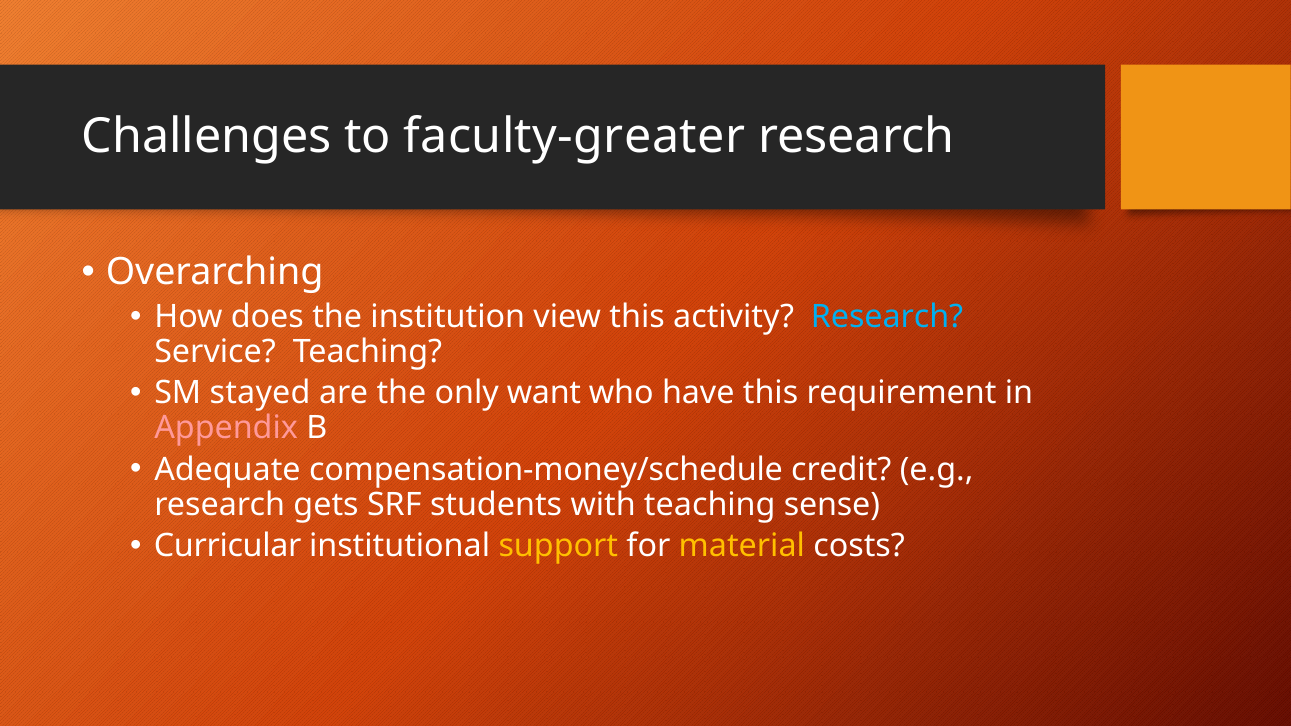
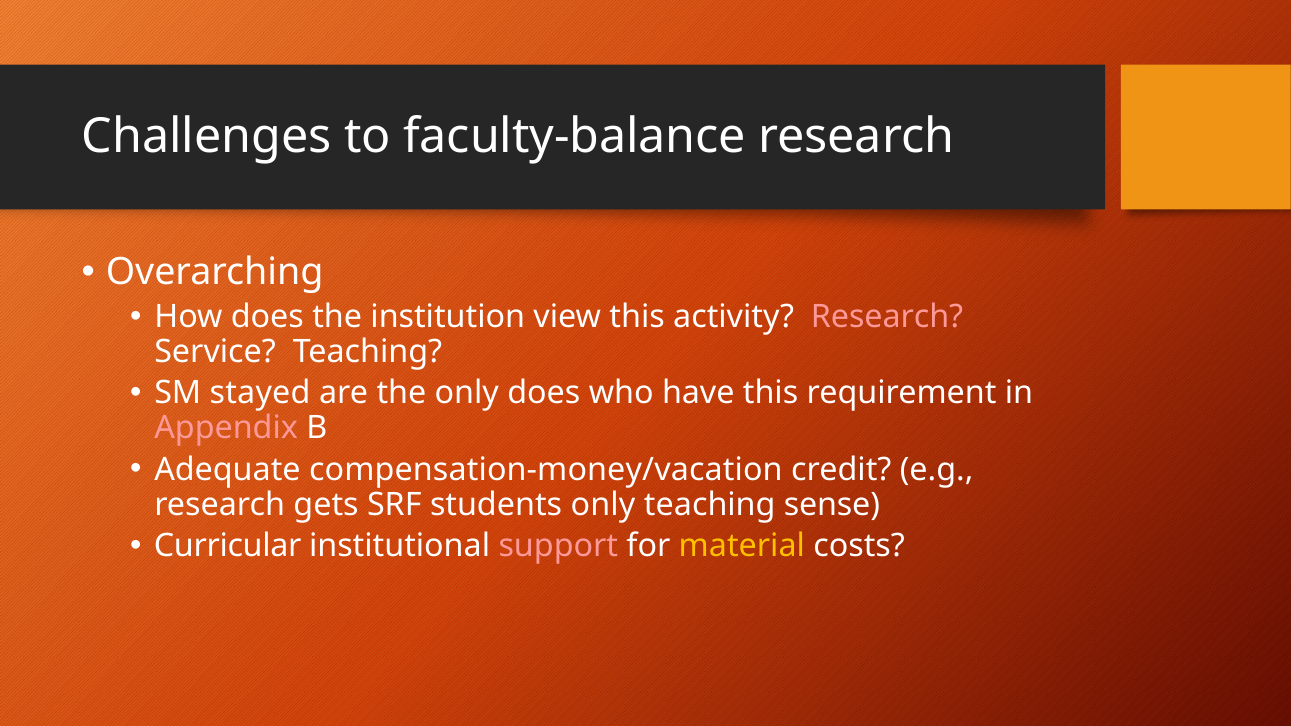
faculty-greater: faculty-greater -> faculty-balance
Research at (887, 317) colour: light blue -> pink
only want: want -> does
compensation-money/schedule: compensation-money/schedule -> compensation-money/vacation
students with: with -> only
support colour: yellow -> pink
